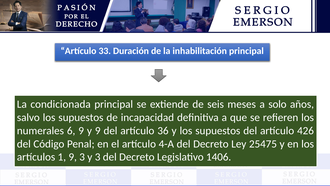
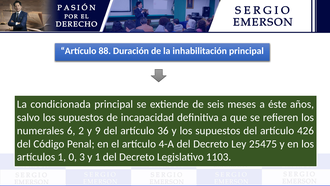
33: 33 -> 88
solo: solo -> éste
6 9: 9 -> 2
1 9: 9 -> 0
y 3: 3 -> 1
1406: 1406 -> 1103
